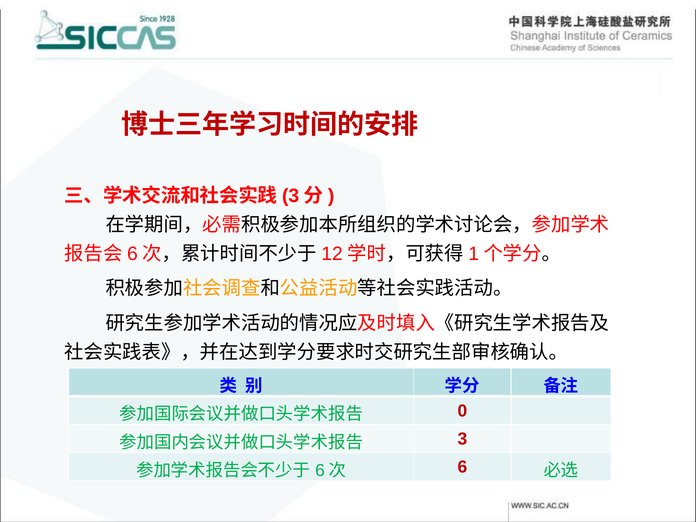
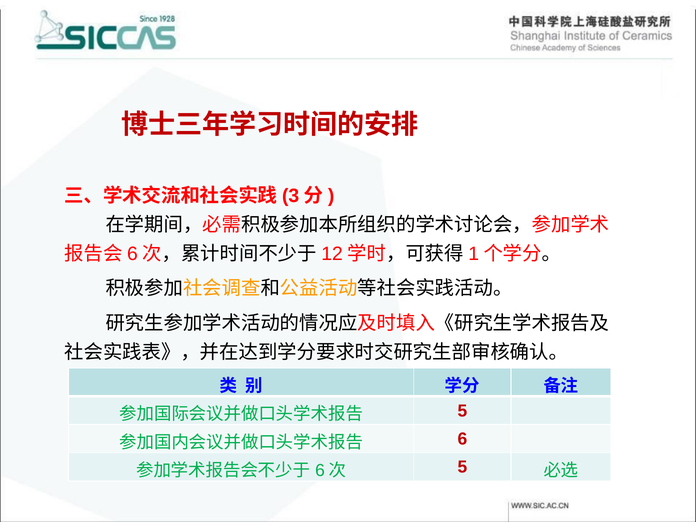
0 at (462, 411): 0 -> 5
3: 3 -> 6
6 at (462, 467): 6 -> 5
